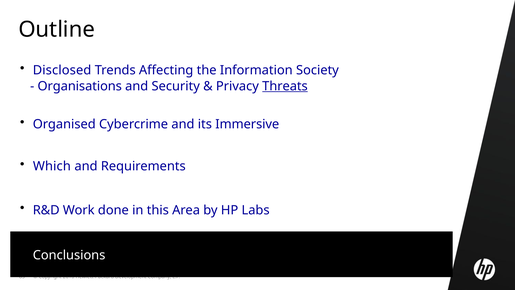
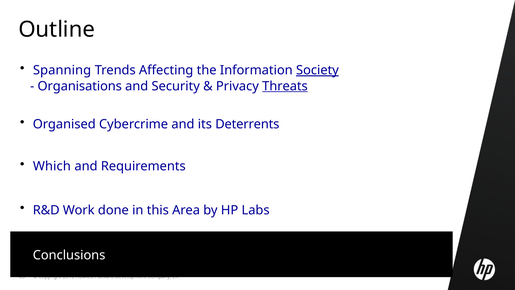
Disclosed: Disclosed -> Spanning
Society underline: none -> present
Immersive: Immersive -> Deterrents
